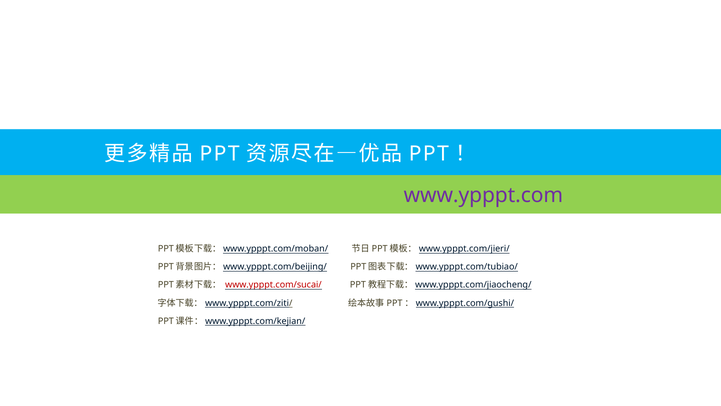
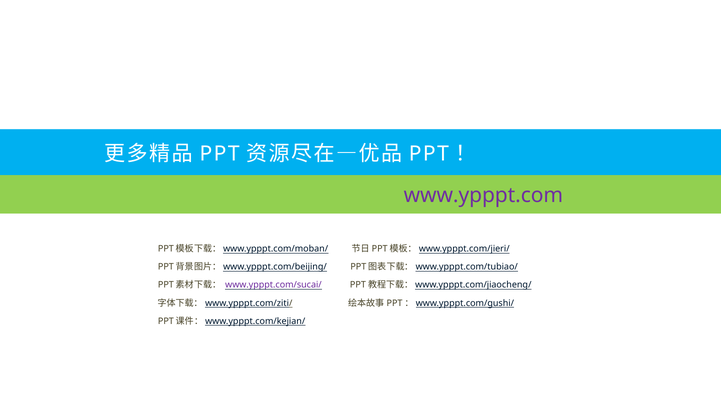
www.ypppt.com/sucai/ colour: red -> purple
